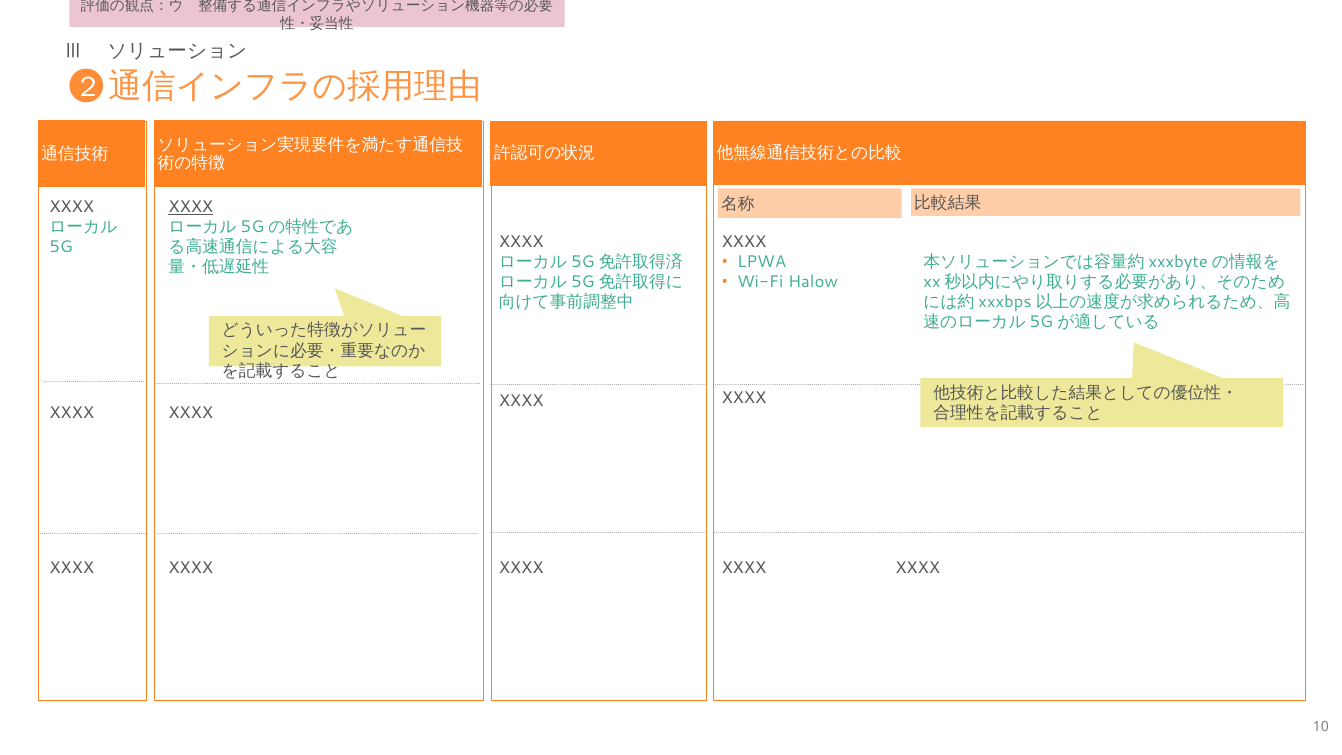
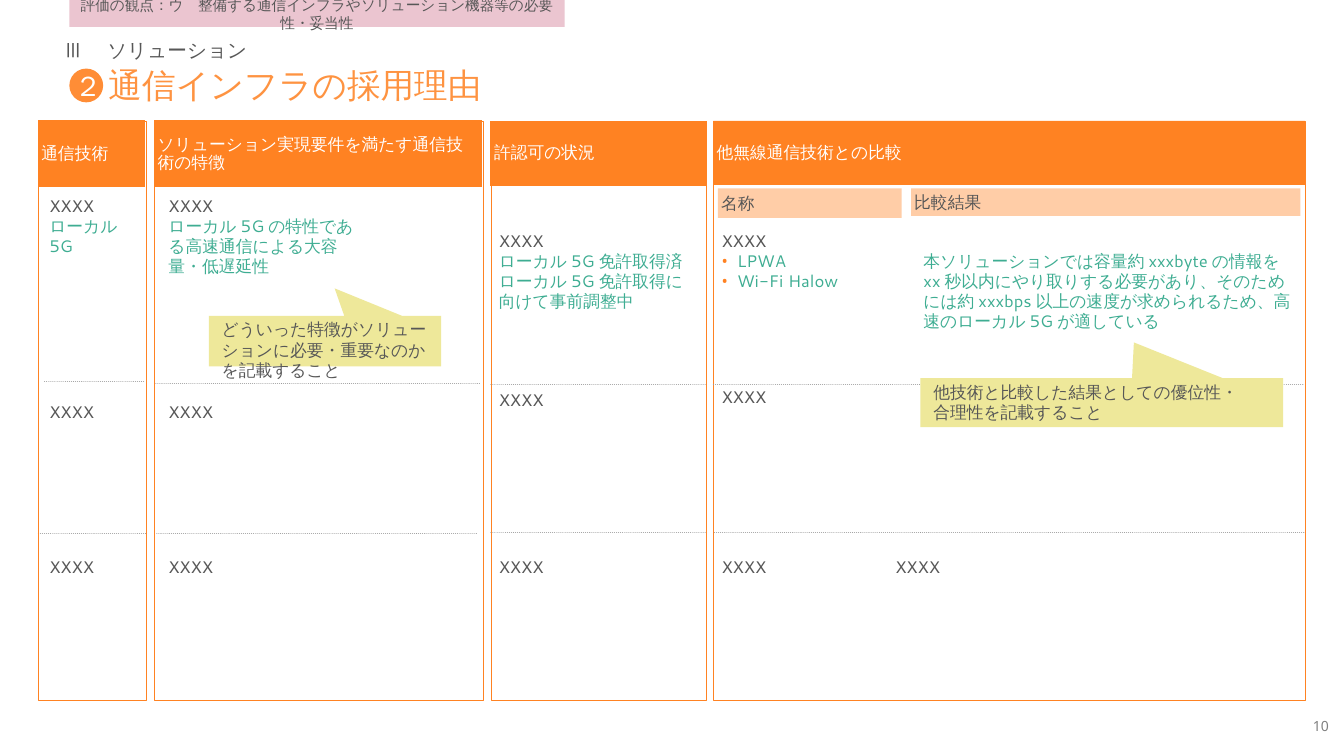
XXXX at (191, 207) underline: present -> none
